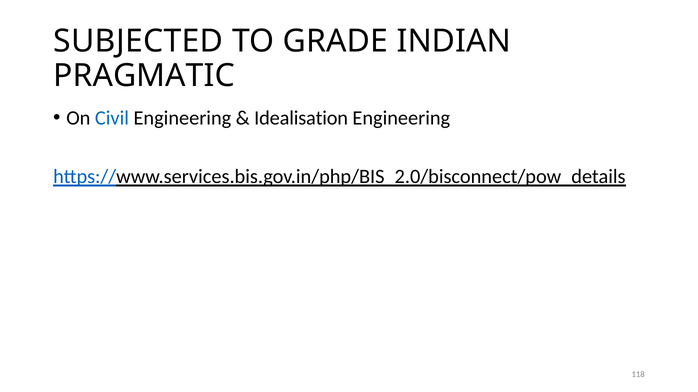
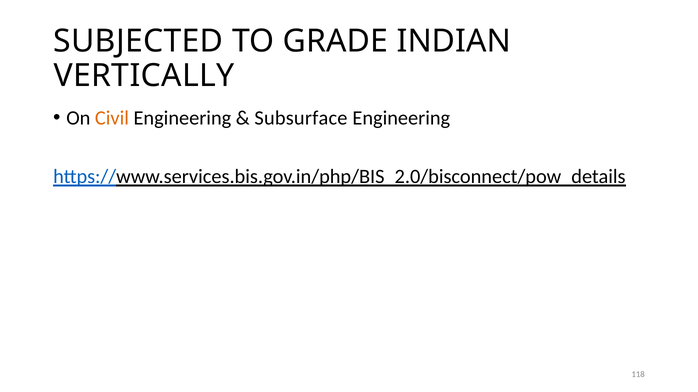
PRAGMATIC: PRAGMATIC -> VERTICALLY
Civil colour: blue -> orange
Idealisation: Idealisation -> Subsurface
